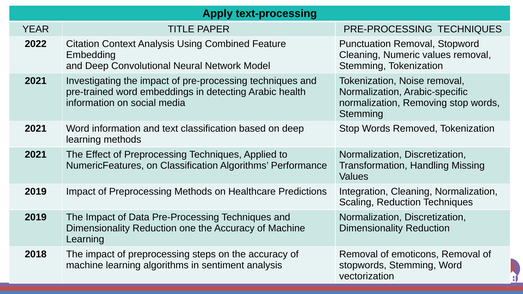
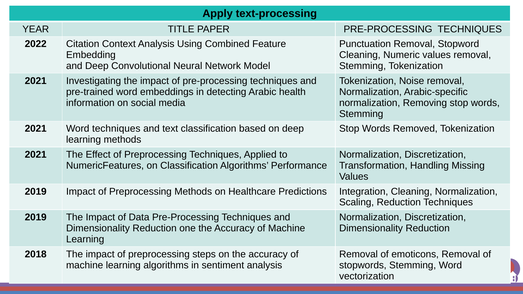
Word information: information -> techniques
